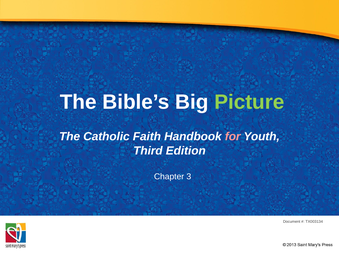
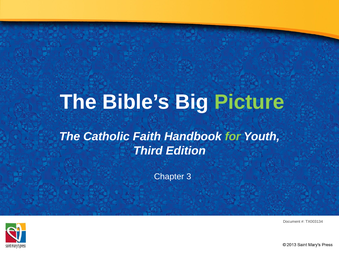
for colour: pink -> light green
